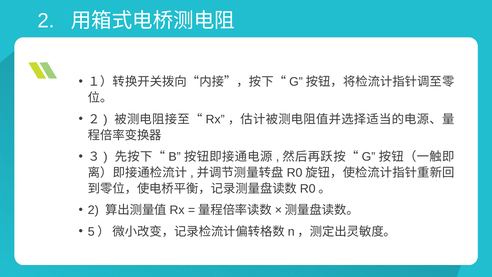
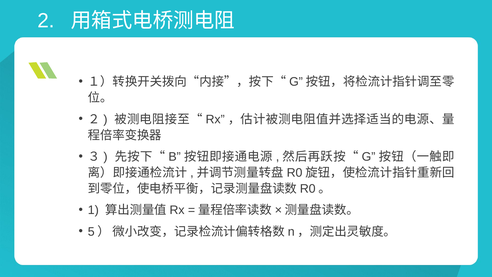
2 at (93, 210): 2 -> 1
